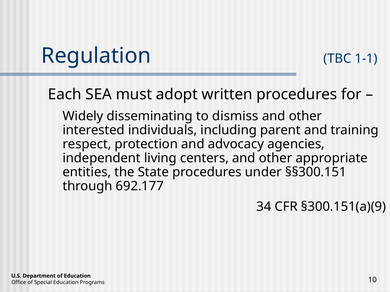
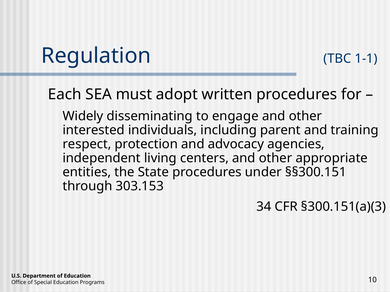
dismiss: dismiss -> engage
692.177: 692.177 -> 303.153
§300.151(a)(9: §300.151(a)(9 -> §300.151(a)(3
